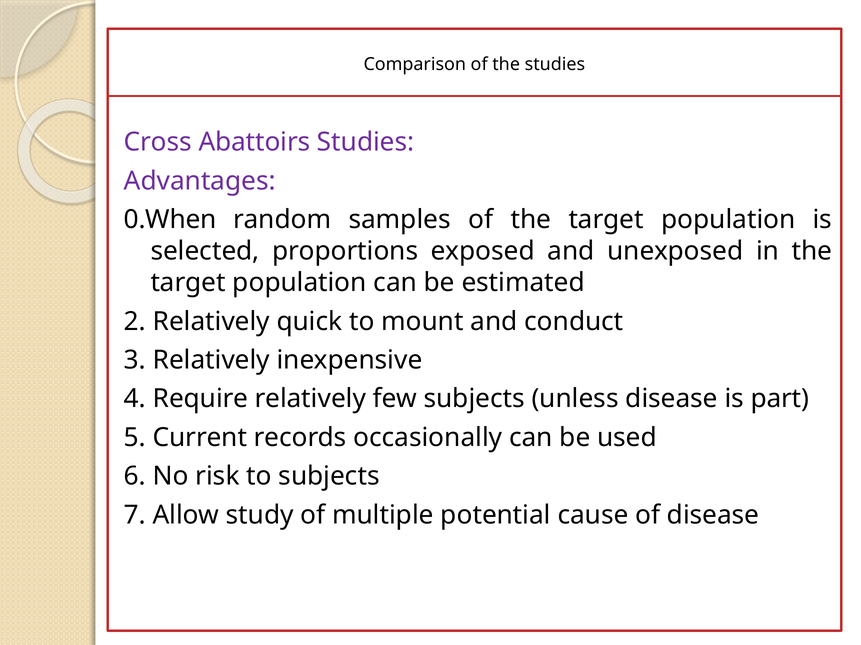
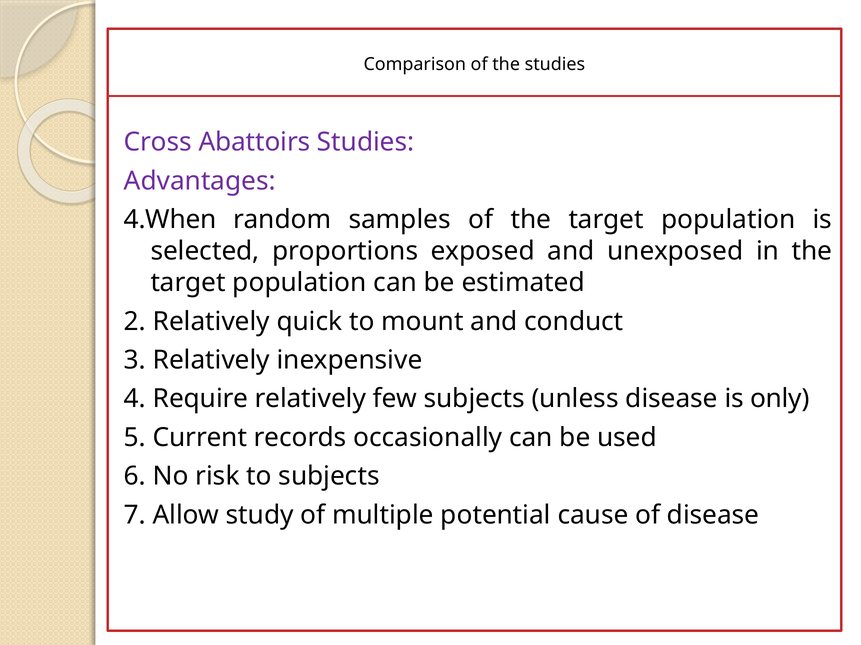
0.When: 0.When -> 4.When
part: part -> only
